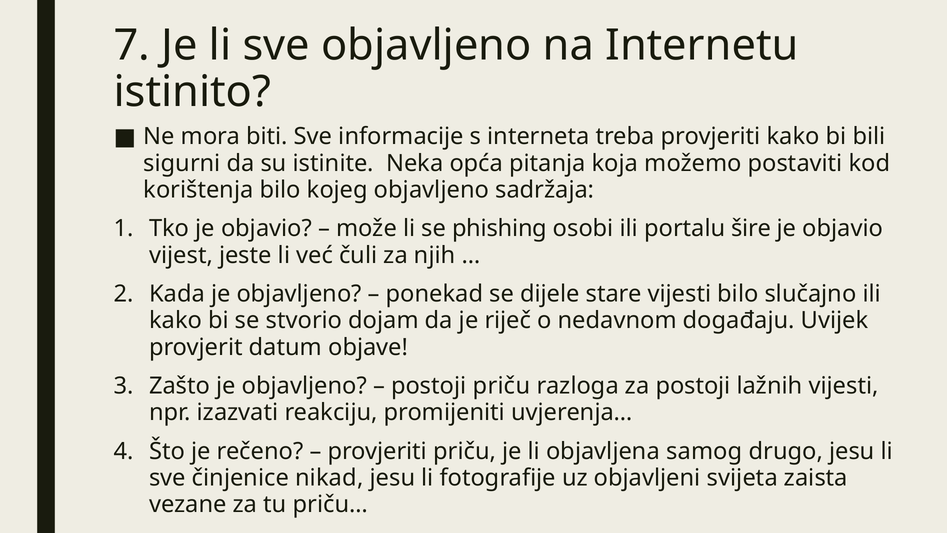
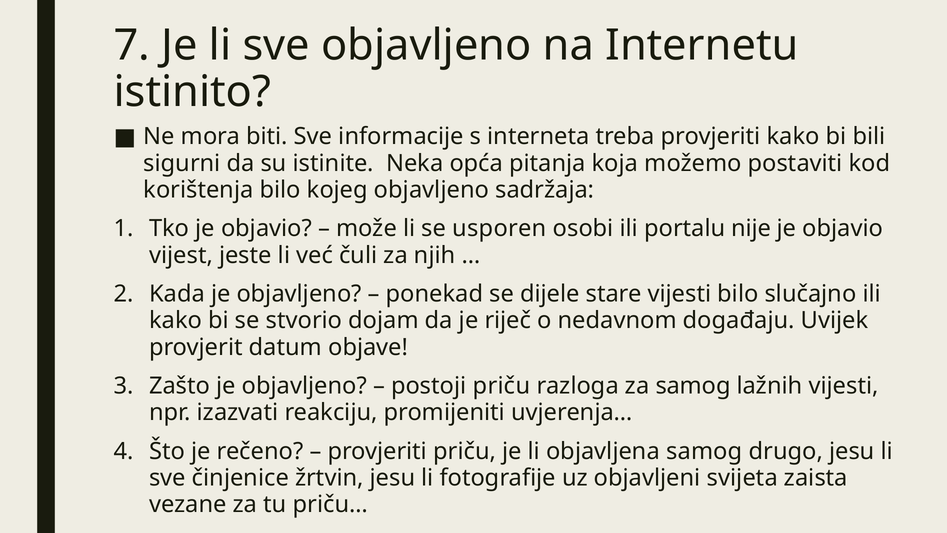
phishing: phishing -> usporen
šire: šire -> nije
za postoji: postoji -> samog
nikad: nikad -> žrtvin
